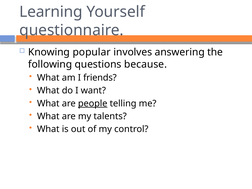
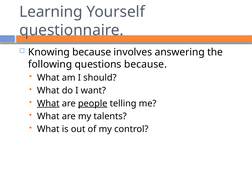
Knowing popular: popular -> because
friends: friends -> should
What at (48, 103) underline: none -> present
